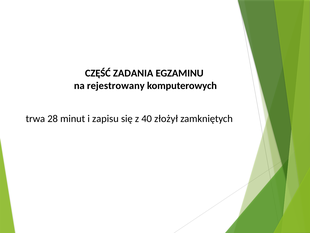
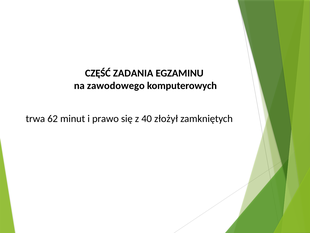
rejestrowany: rejestrowany -> zawodowego
28: 28 -> 62
zapisu: zapisu -> prawo
